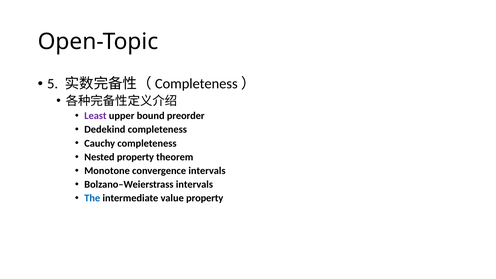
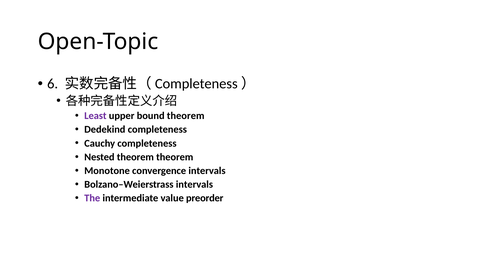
5: 5 -> 6
bound preorder: preorder -> theorem
Nested property: property -> theorem
The colour: blue -> purple
value property: property -> preorder
